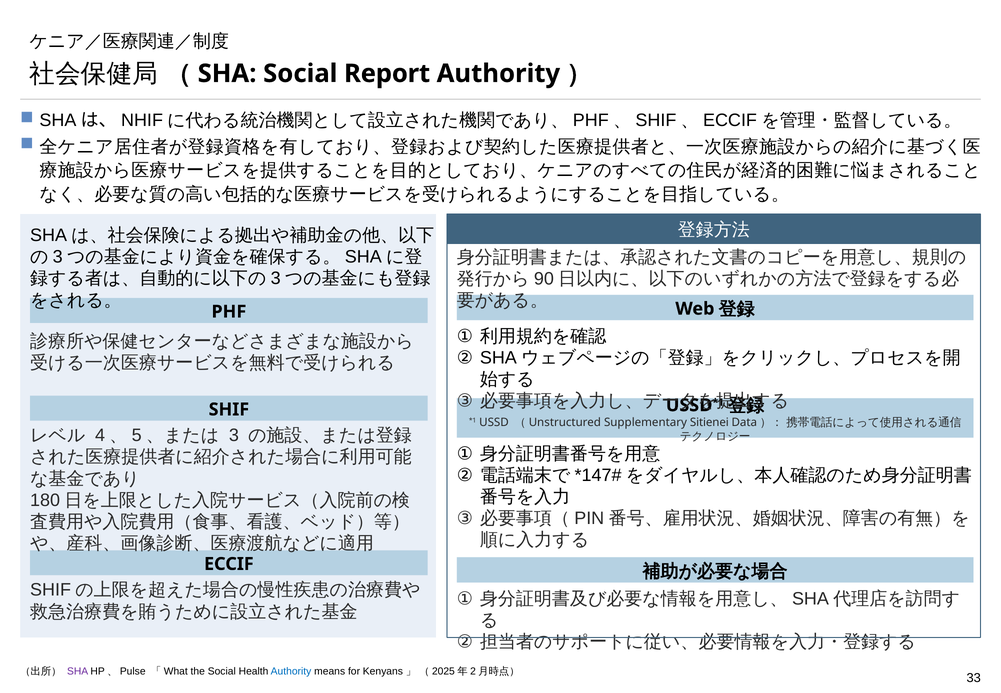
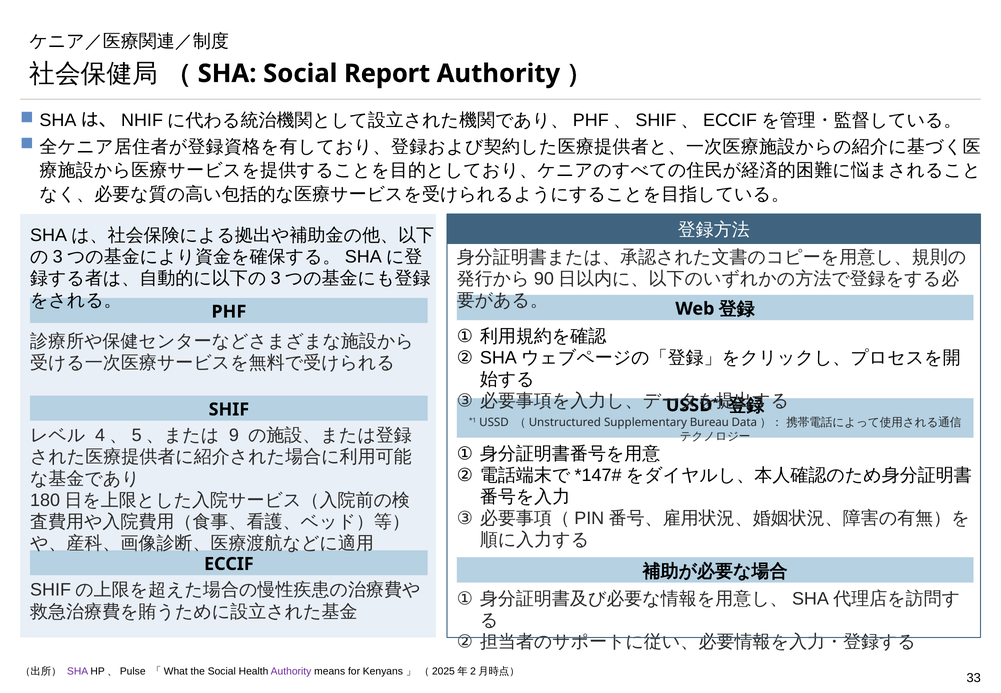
Sitienei: Sitienei -> Bureau
3: 3 -> 9
Authority at (291, 671) colour: blue -> purple
